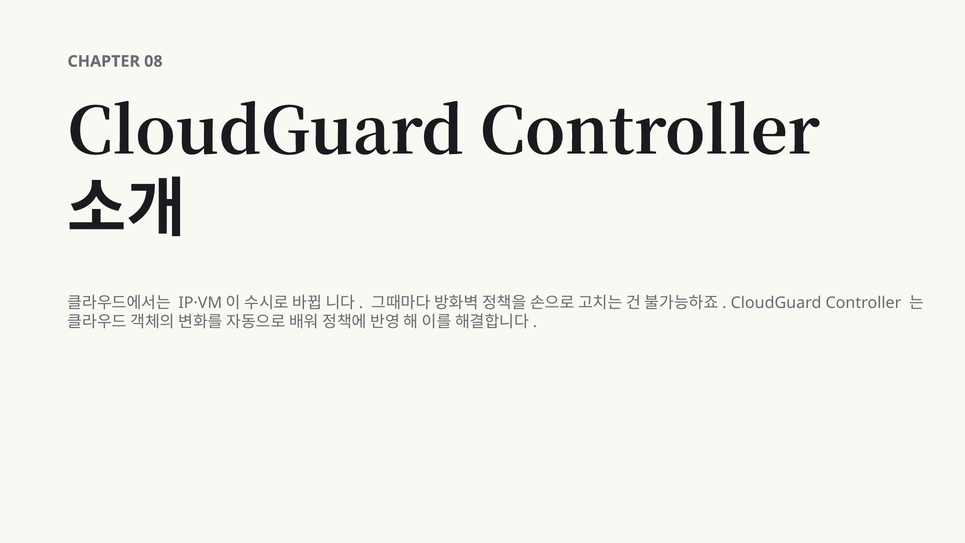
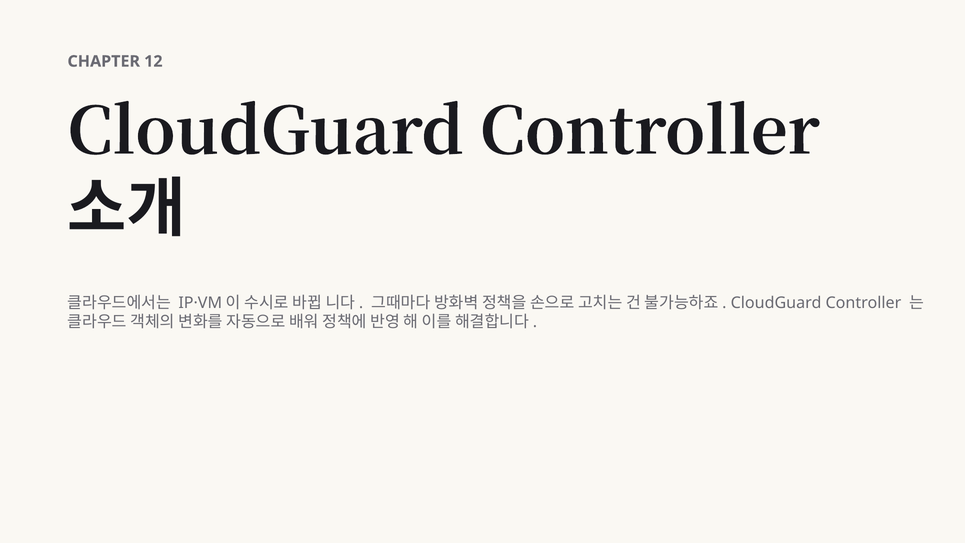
08: 08 -> 12
